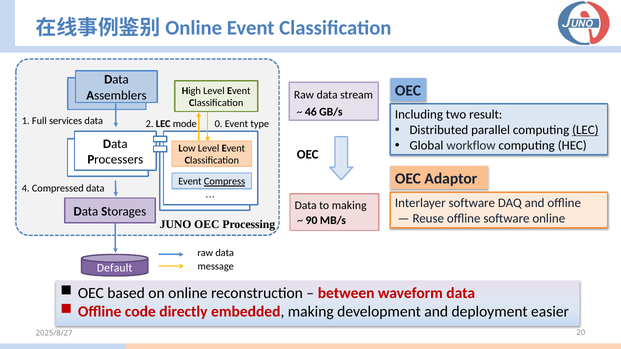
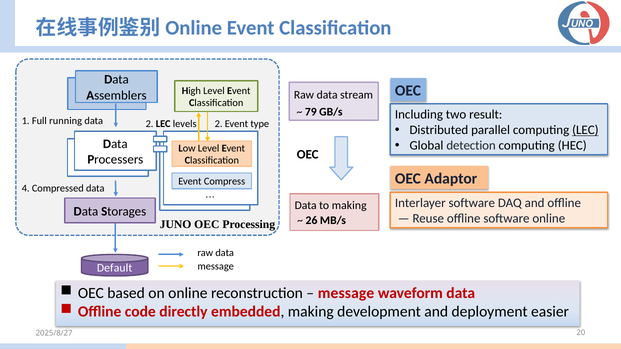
46: 46 -> 79
services: services -> running
data 0: 0 -> 2
mode: mode -> levels
workflow: workflow -> detection
Compress underline: present -> none
90: 90 -> 26
between at (346, 293): between -> message
